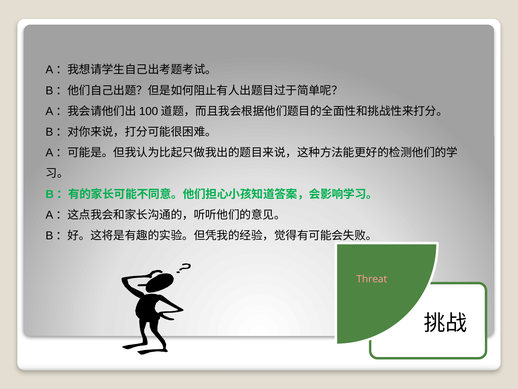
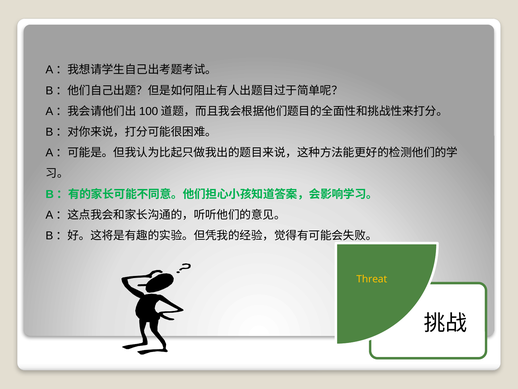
Threat colour: pink -> yellow
